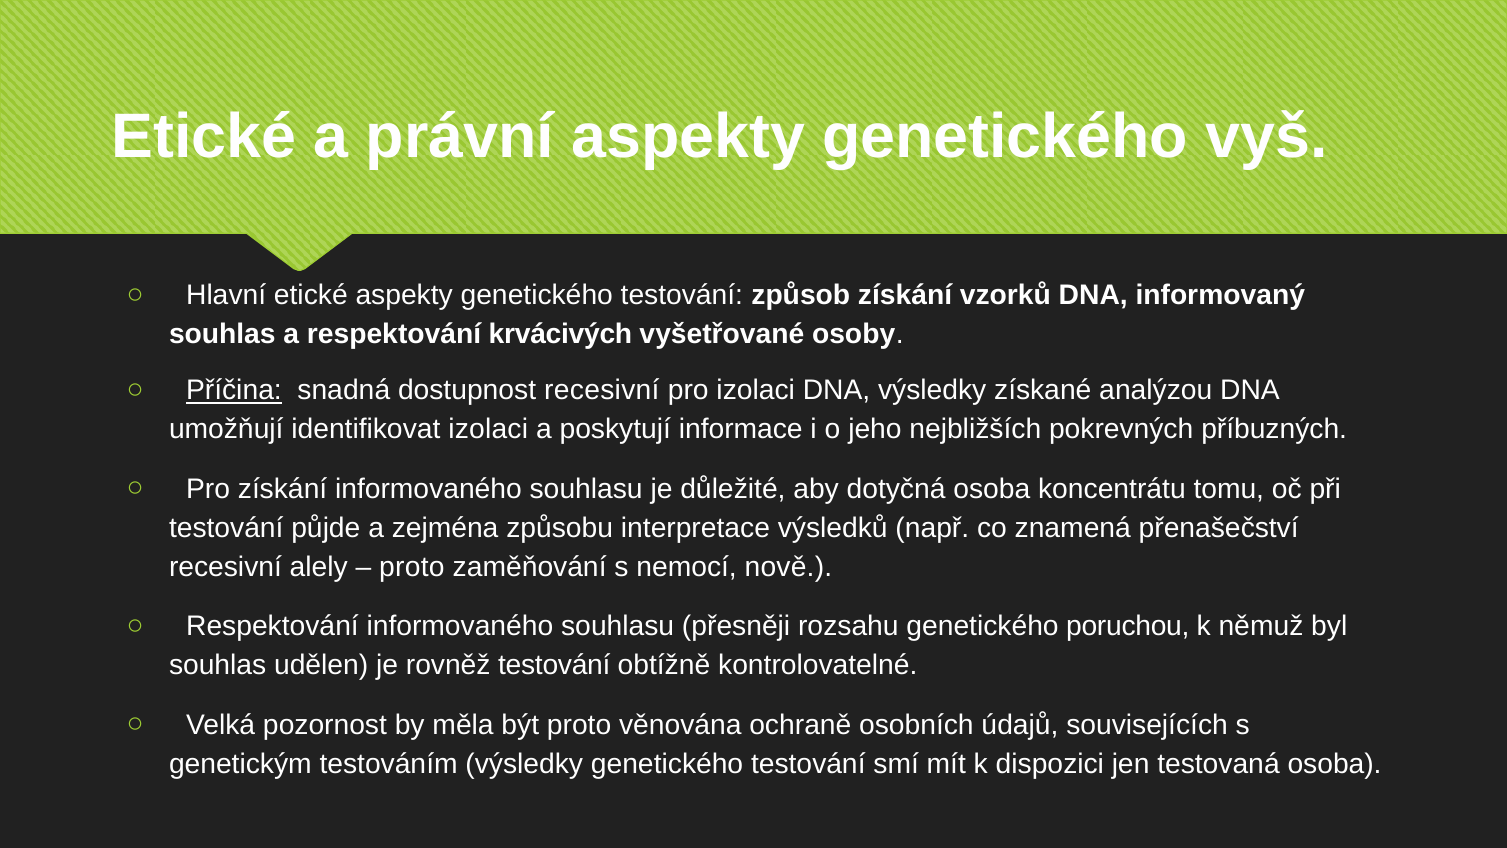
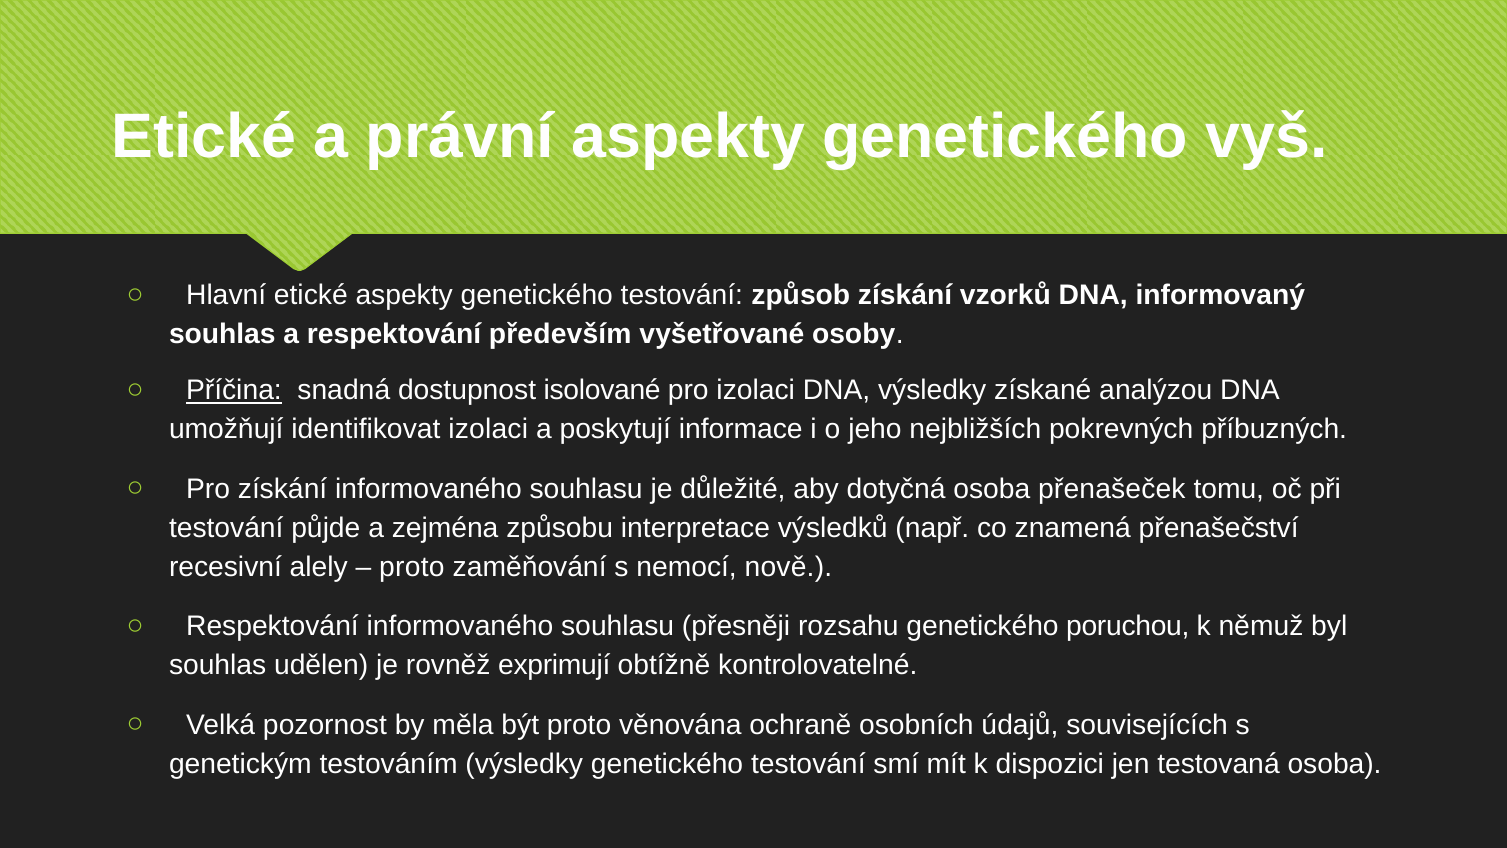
krvácivých: krvácivých -> především
dostupnost recesivní: recesivní -> isolované
koncentrátu: koncentrátu -> přenašeček
rovněž testování: testování -> exprimují
